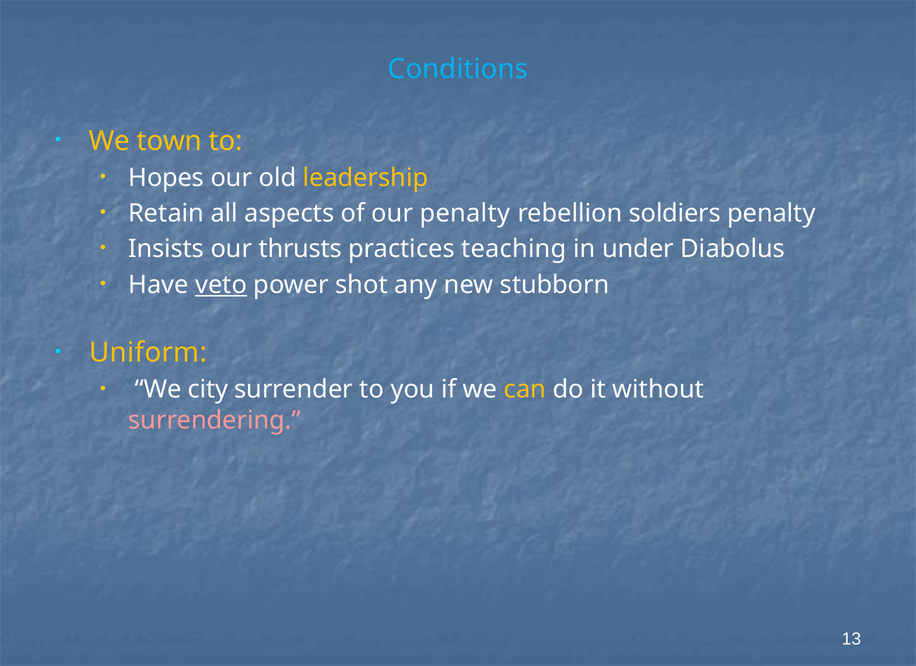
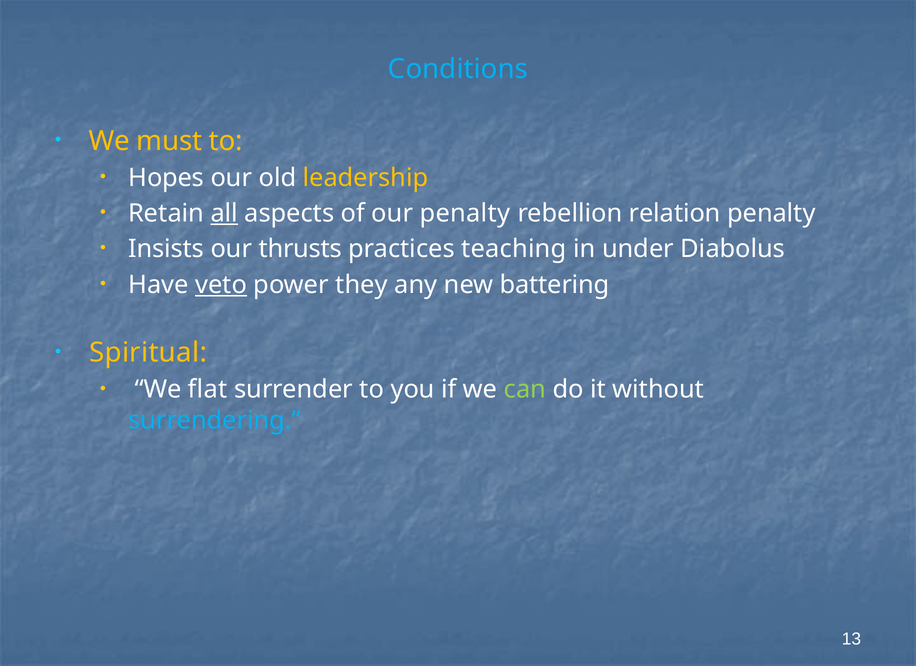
town: town -> must
all underline: none -> present
soldiers: soldiers -> relation
shot: shot -> they
stubborn: stubborn -> battering
Uniform: Uniform -> Spiritual
city: city -> flat
can colour: yellow -> light green
surrendering colour: pink -> light blue
